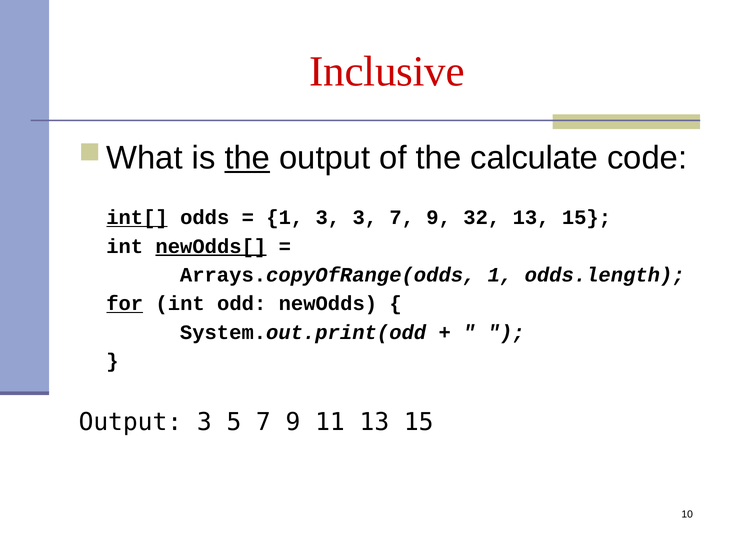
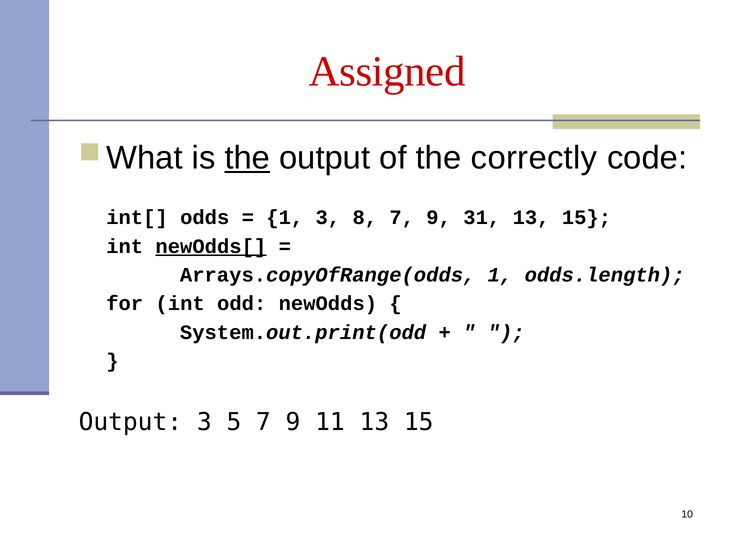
Inclusive: Inclusive -> Assigned
calculate: calculate -> correctly
int[ underline: present -> none
3 3: 3 -> 8
32: 32 -> 31
for underline: present -> none
